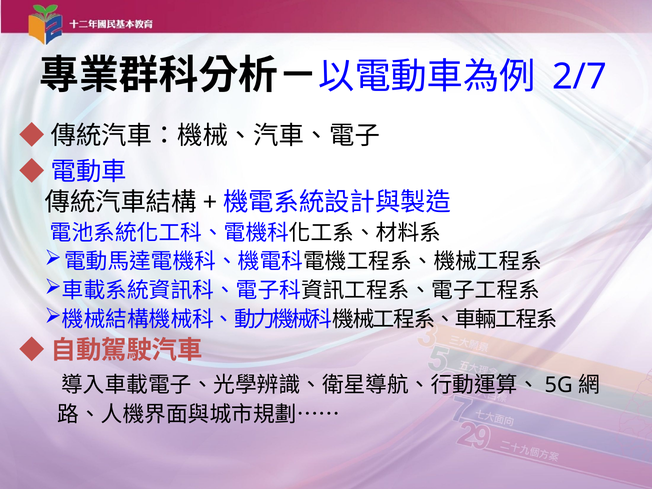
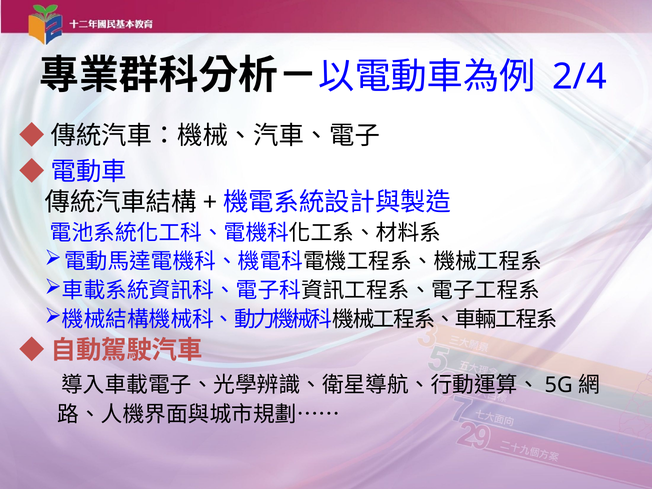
2/7: 2/7 -> 2/4
